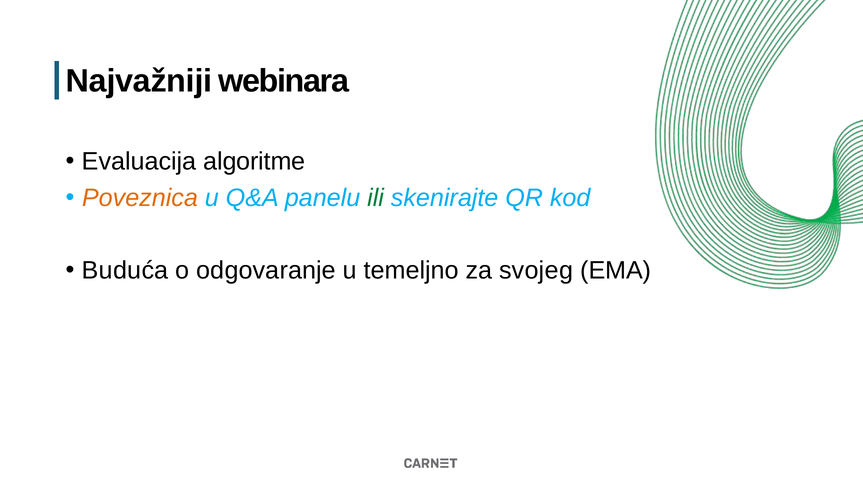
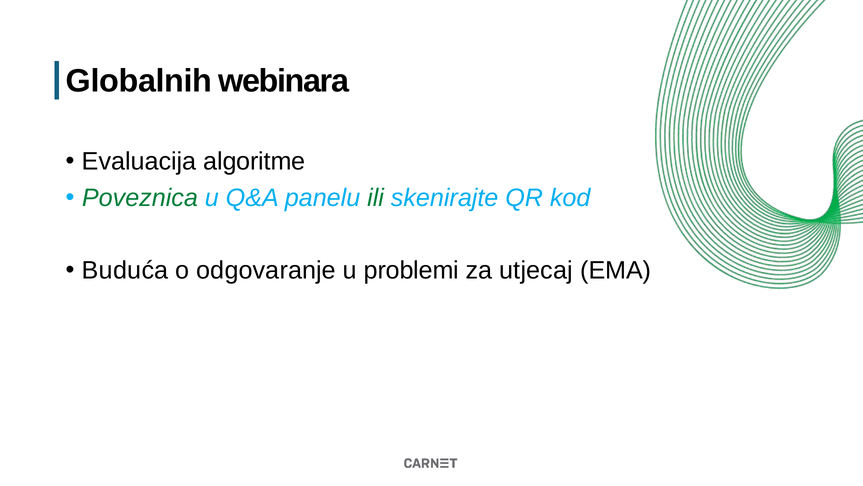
Najvažniji: Najvažniji -> Globalnih
Poveznica colour: orange -> green
temeljno: temeljno -> problemi
svojeg: svojeg -> utjecaj
